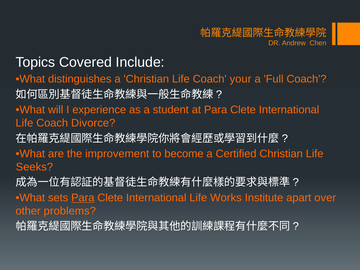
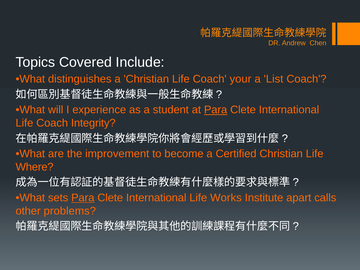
Full: Full -> List
Para at (216, 110) underline: none -> present
Divorce: Divorce -> Integrity
Seeks: Seeks -> Where
over: over -> calls
